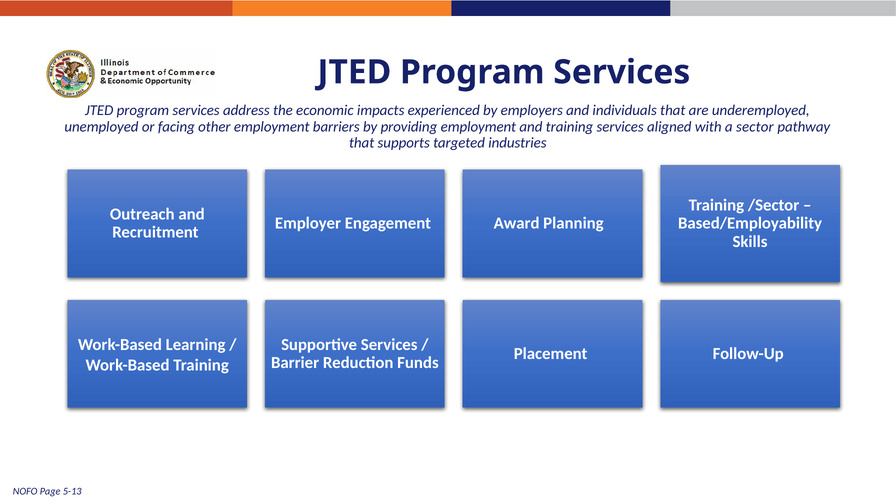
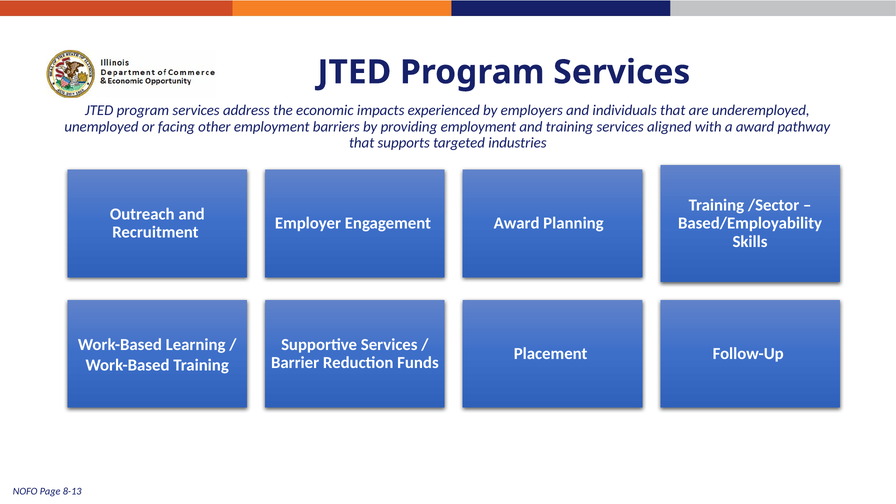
a sector: sector -> award
5-13: 5-13 -> 8-13
